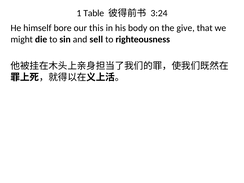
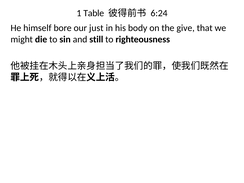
3:24: 3:24 -> 6:24
this: this -> just
sell: sell -> still
